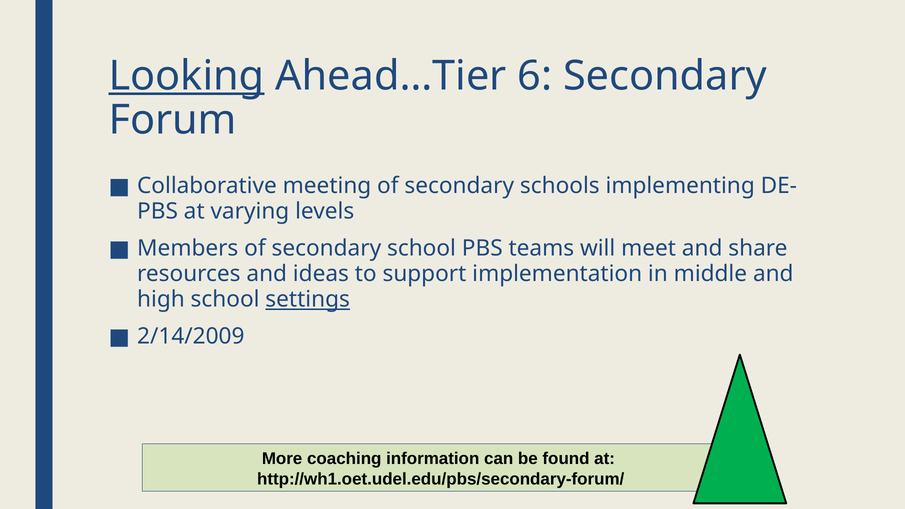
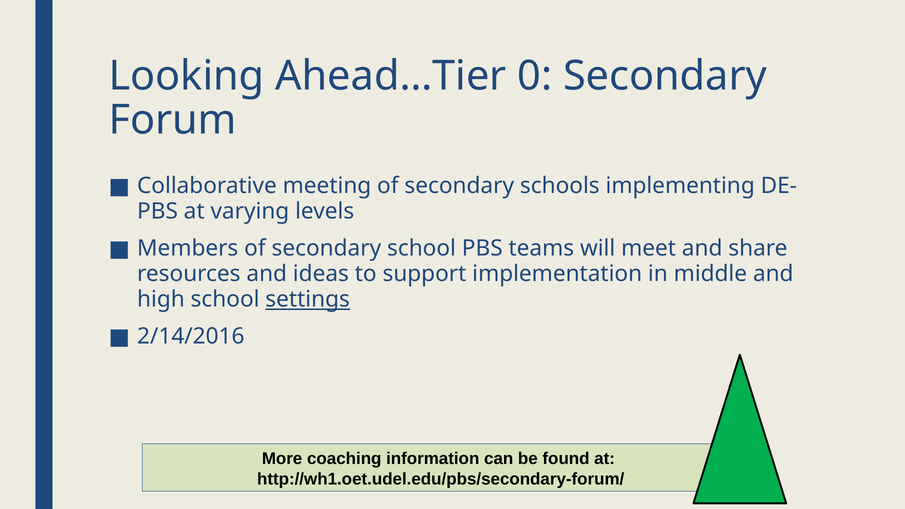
Looking underline: present -> none
6: 6 -> 0
2/14/2009: 2/14/2009 -> 2/14/2016
